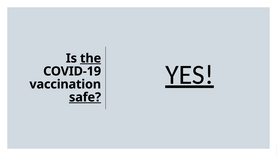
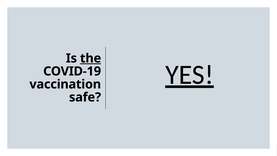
safe underline: present -> none
